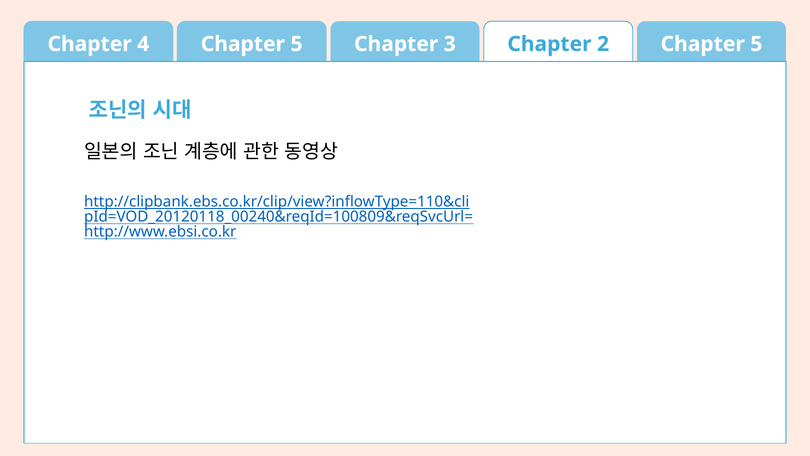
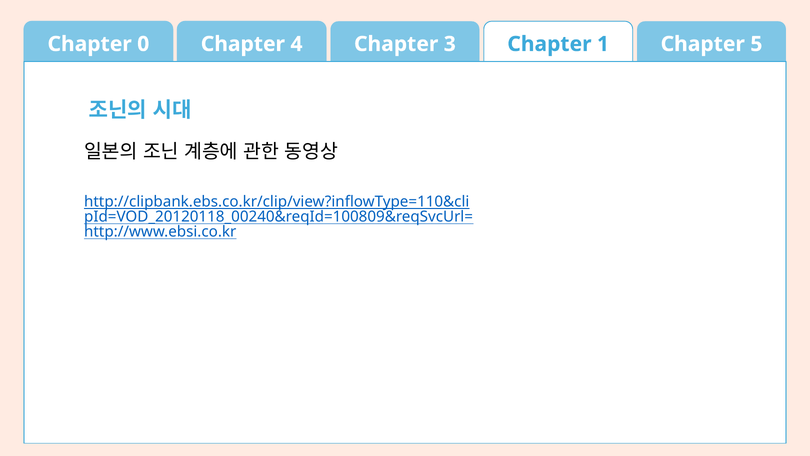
4: 4 -> 0
5 at (297, 44): 5 -> 4
2: 2 -> 1
